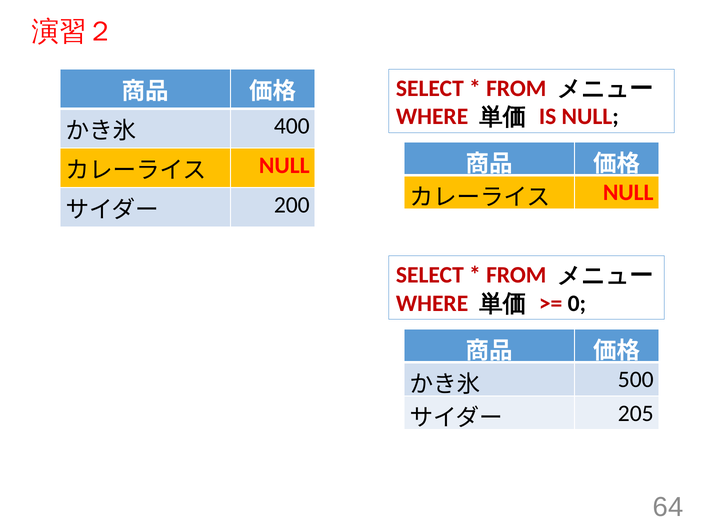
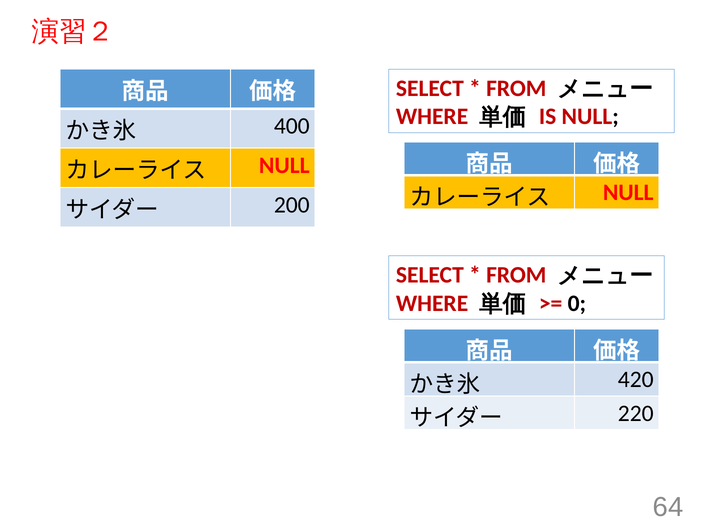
500: 500 -> 420
205: 205 -> 220
